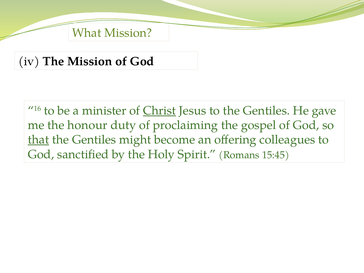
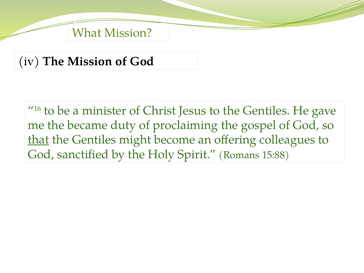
Christ underline: present -> none
honour: honour -> became
15:45: 15:45 -> 15:88
